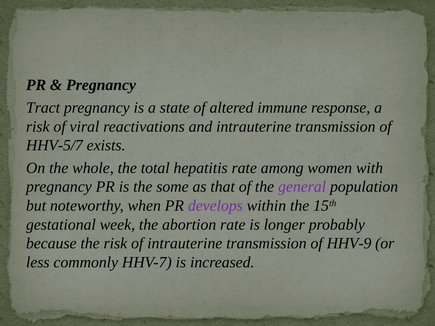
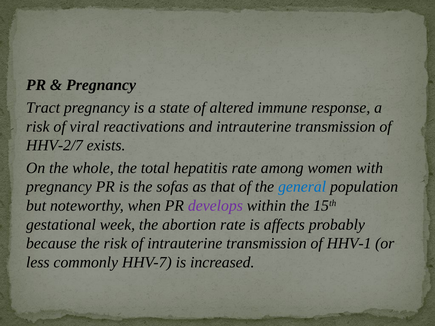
HHV-5/7: HHV-5/7 -> HHV-2/7
some: some -> sofas
general colour: purple -> blue
longer: longer -> affects
HHV-9: HHV-9 -> HHV-1
